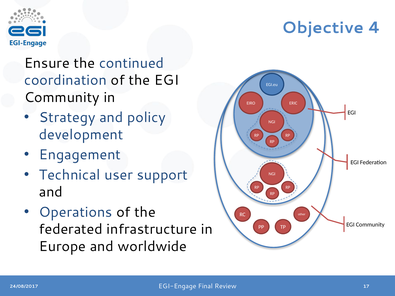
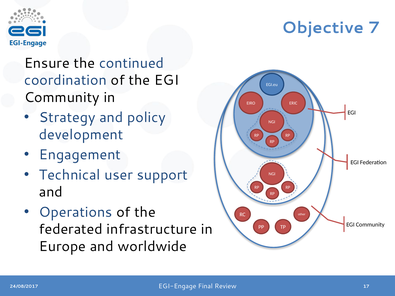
4: 4 -> 7
